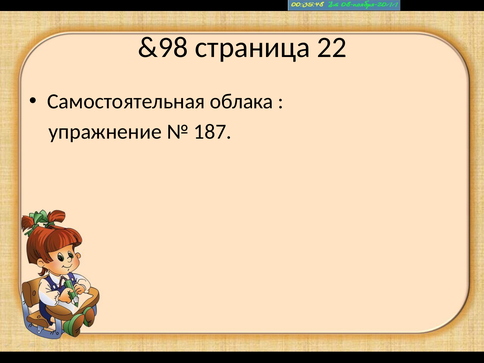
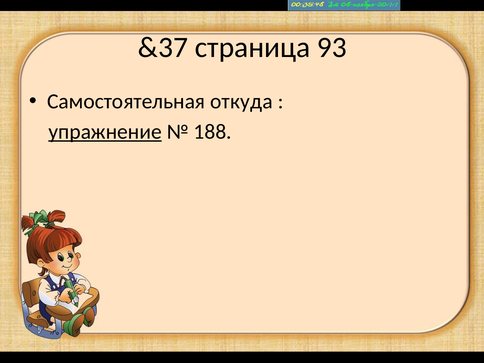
&98: &98 -> &37
22: 22 -> 93
облака: облака -> откуда
упражнение underline: none -> present
187: 187 -> 188
